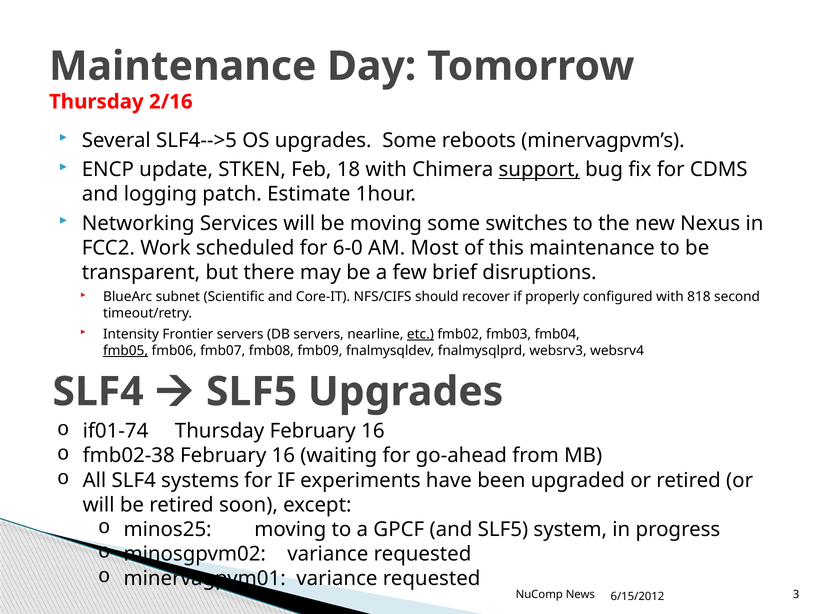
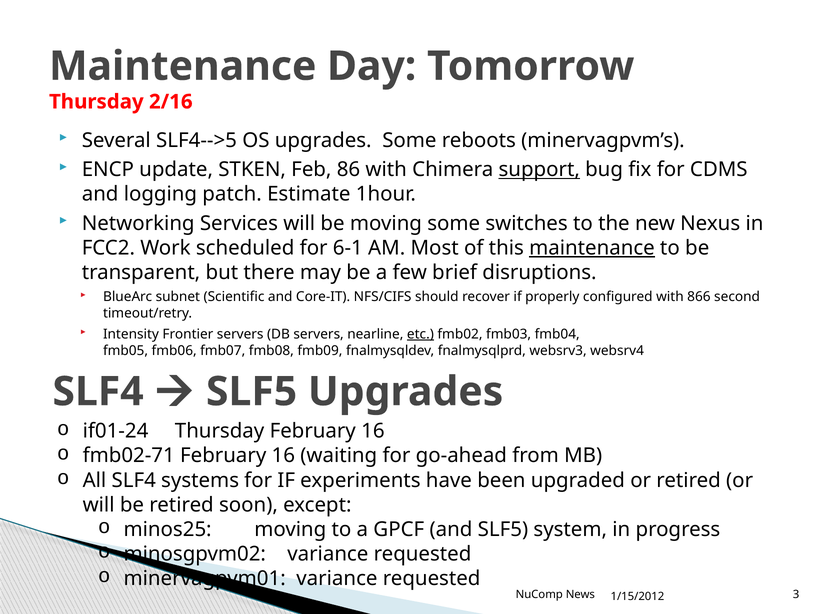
18: 18 -> 86
6-0: 6-0 -> 6-1
maintenance at (592, 248) underline: none -> present
818: 818 -> 866
fmb05 underline: present -> none
if01-74: if01-74 -> if01-24
fmb02-38: fmb02-38 -> fmb02-71
6/15/2012: 6/15/2012 -> 1/15/2012
